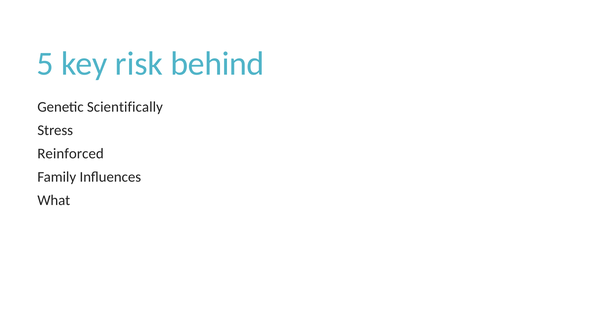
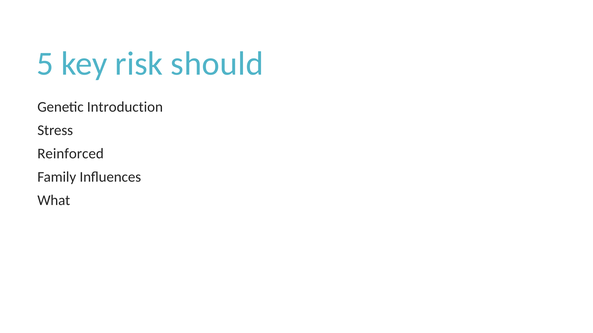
behind: behind -> should
Scientifically: Scientifically -> Introduction
